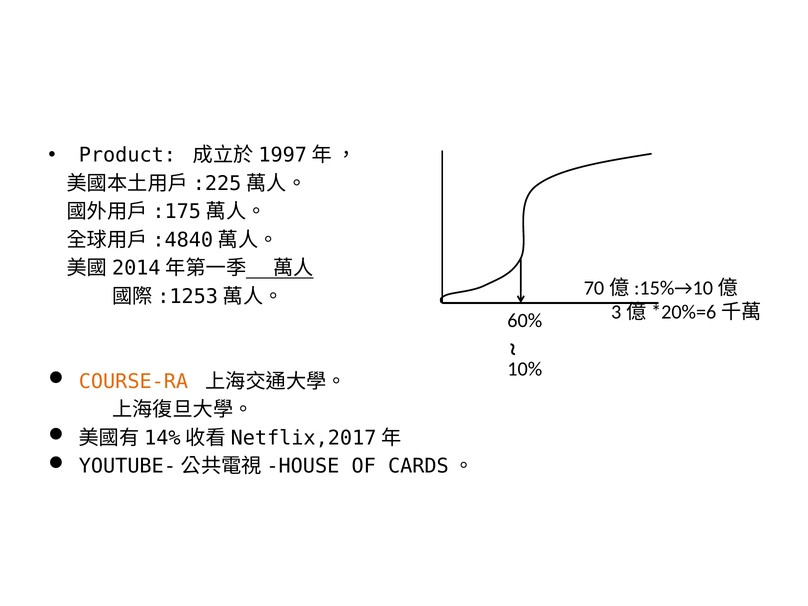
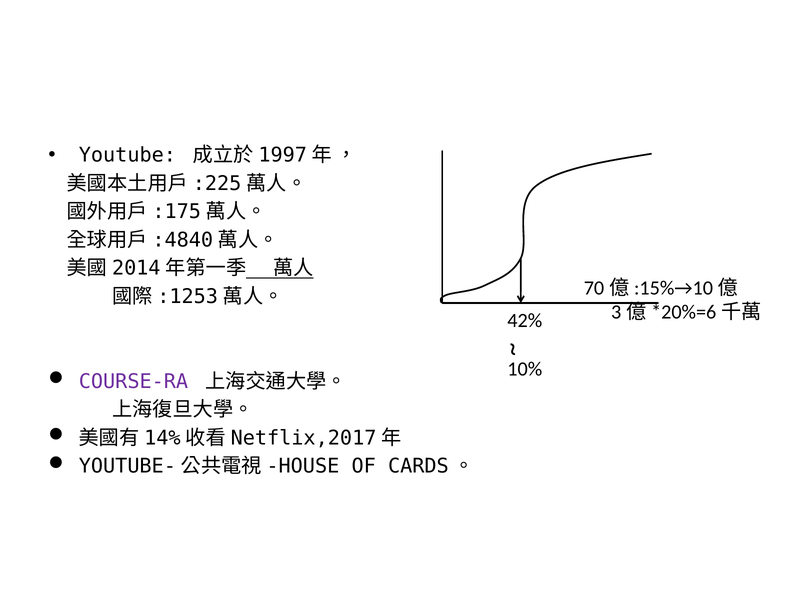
Product: Product -> Youtube
60%: 60% -> 42%
COURSE-RA colour: orange -> purple
